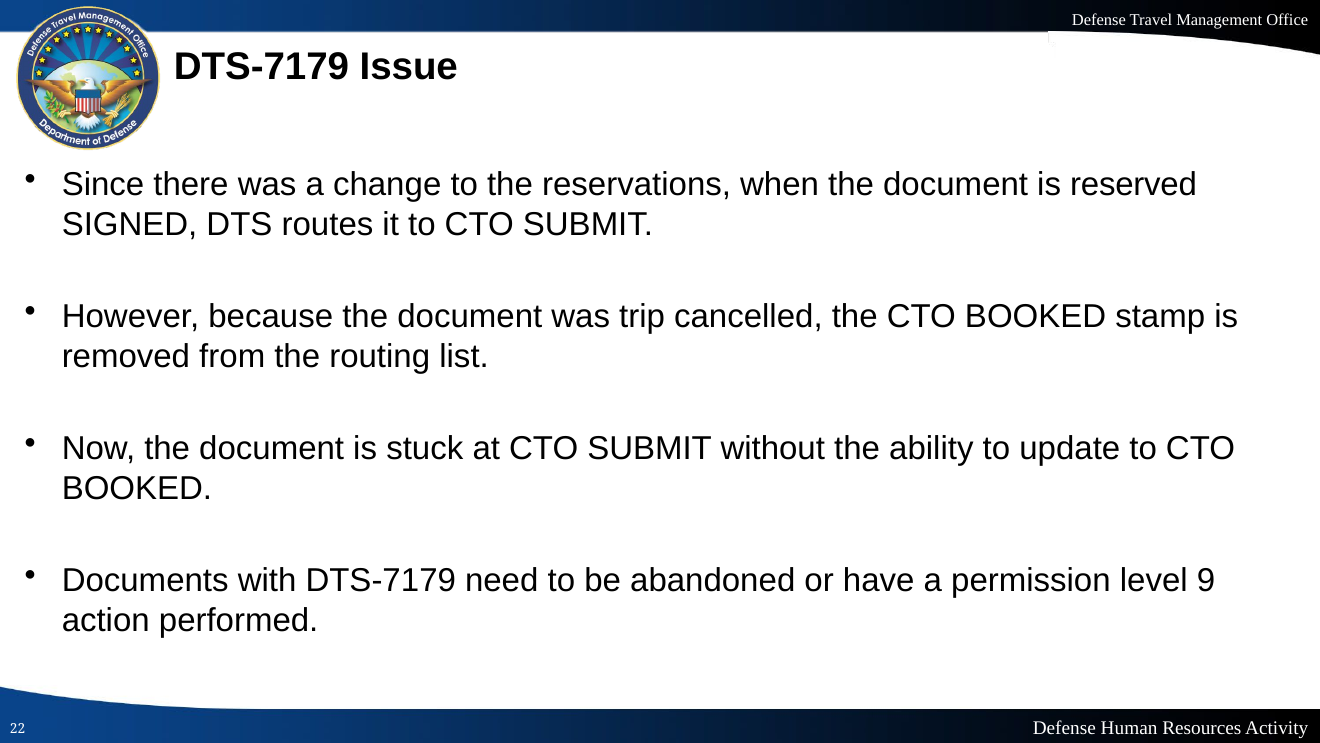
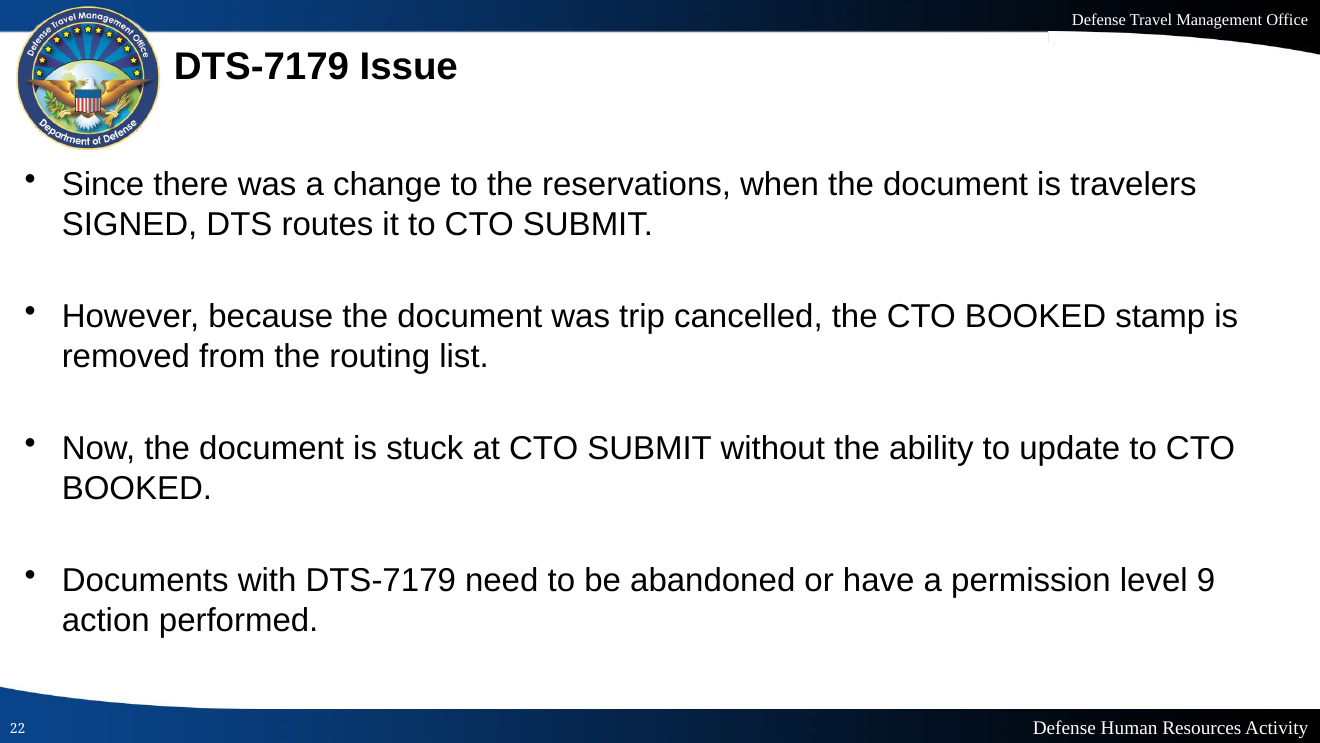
reserved: reserved -> travelers
